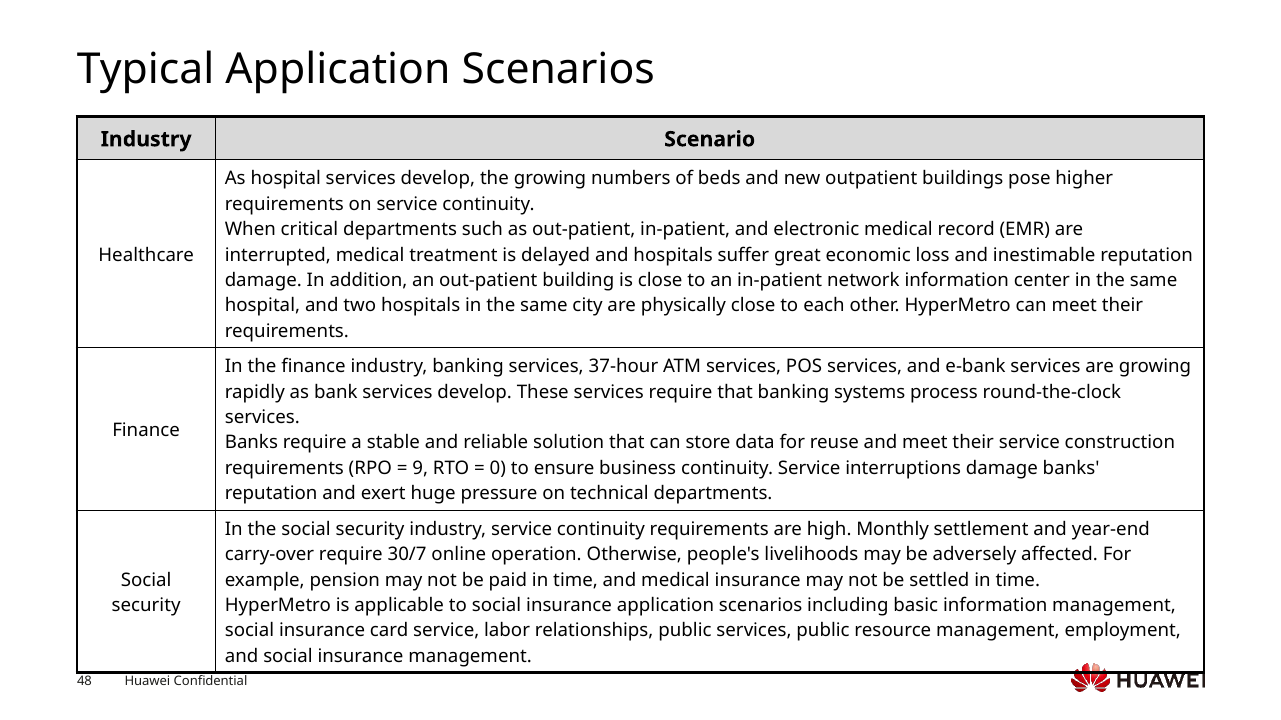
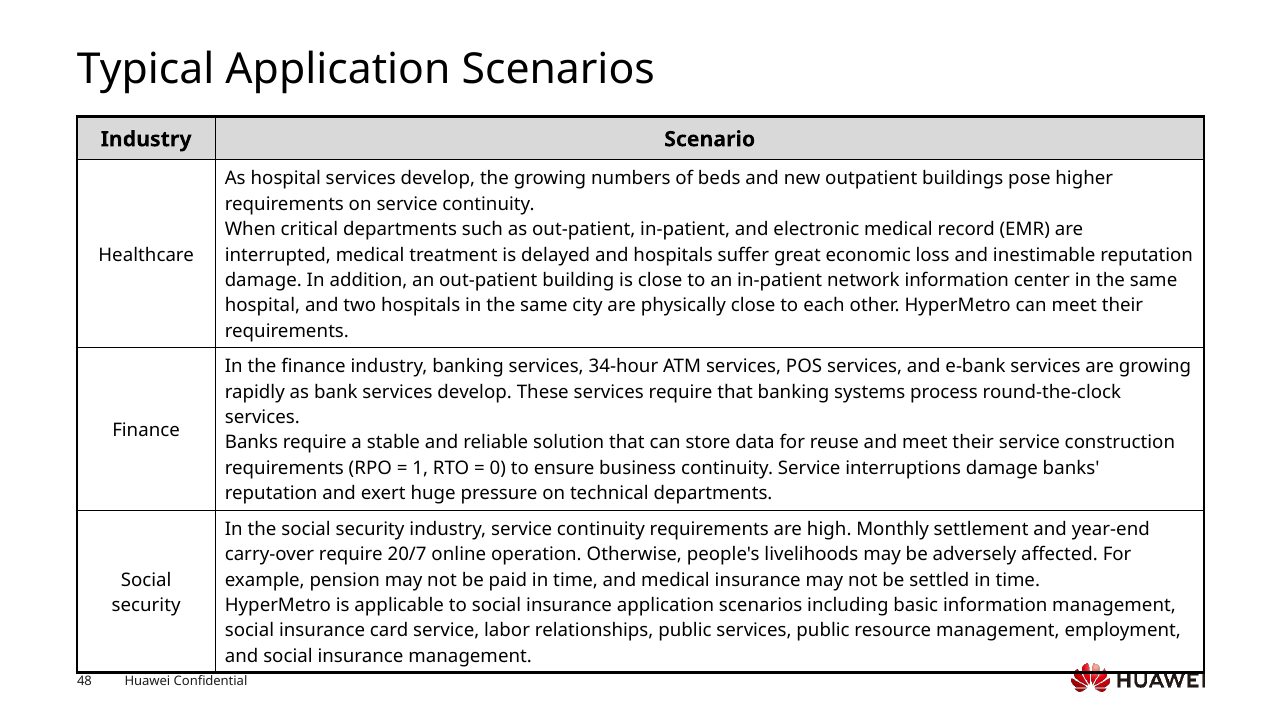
37-hour: 37-hour -> 34-hour
9: 9 -> 1
30/7: 30/7 -> 20/7
